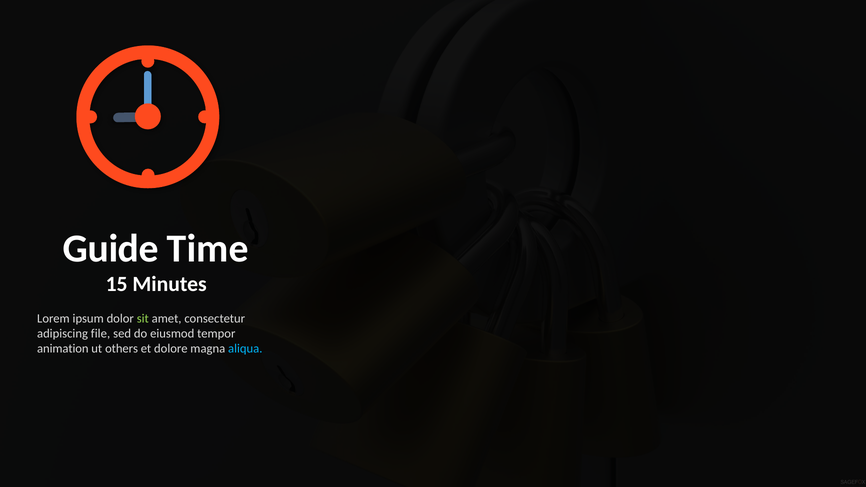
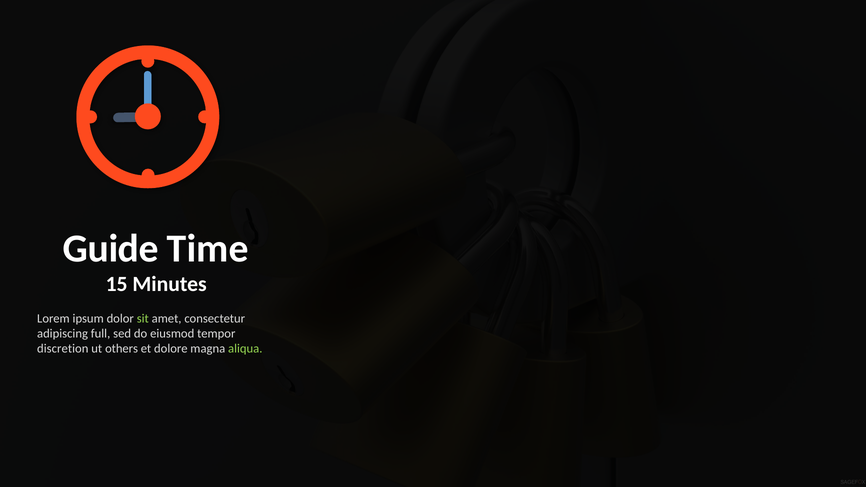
file: file -> full
animation: animation -> discretion
aliqua colour: light blue -> light green
